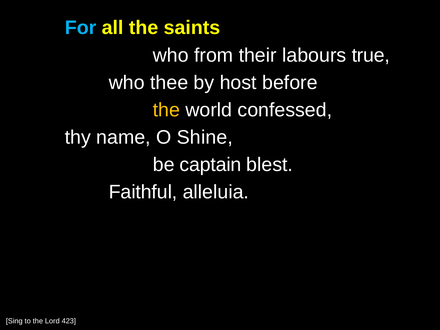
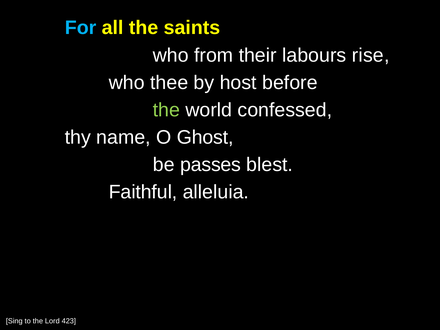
true: true -> rise
the at (166, 110) colour: yellow -> light green
Shine: Shine -> Ghost
captain: captain -> passes
